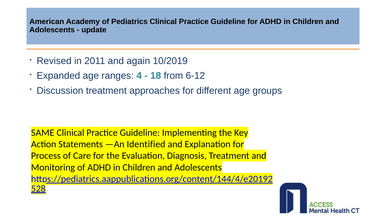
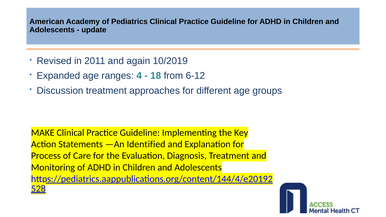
SAME: SAME -> MAKE
